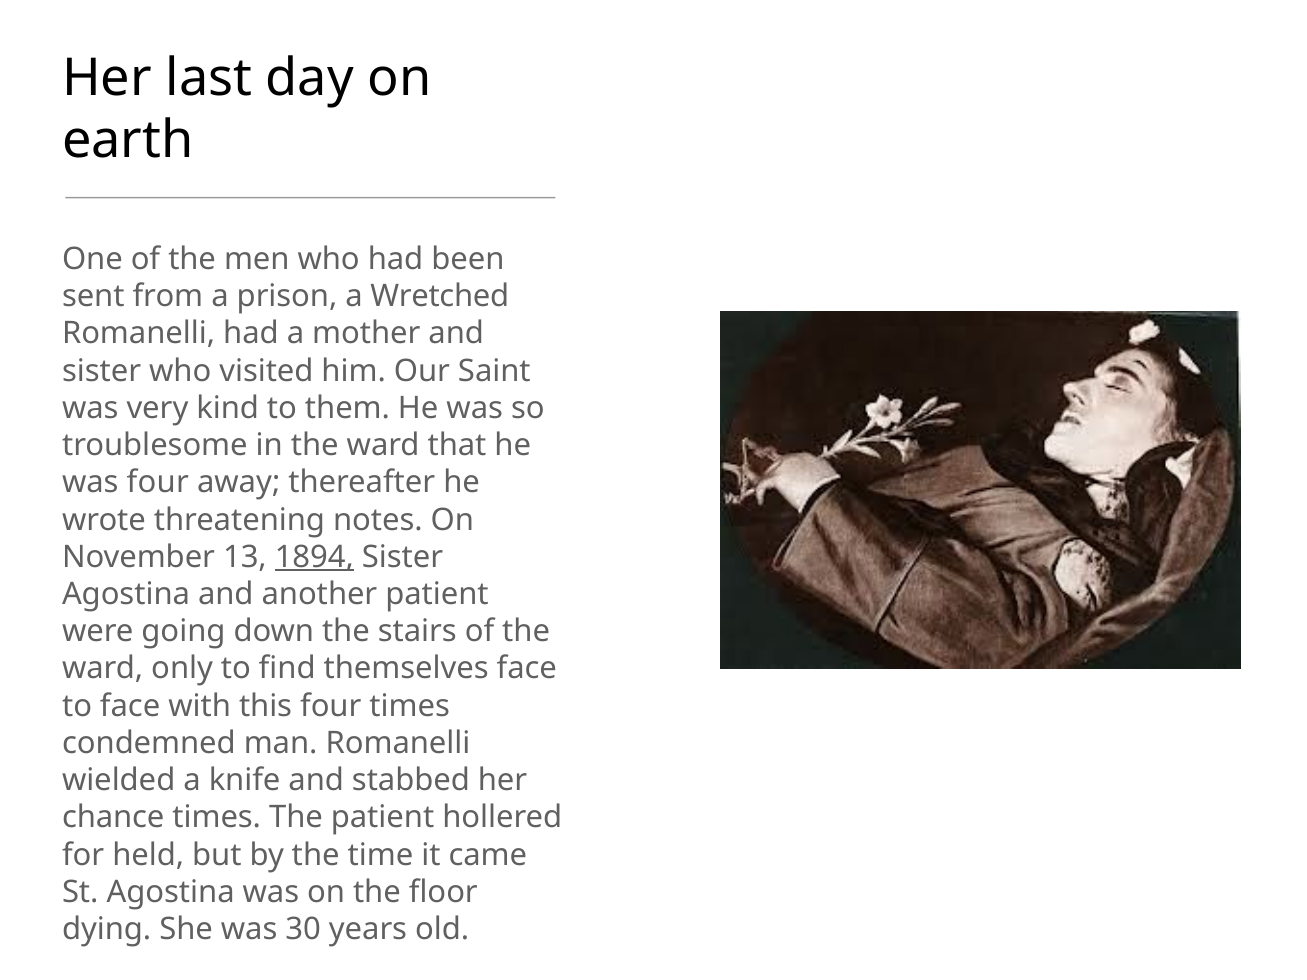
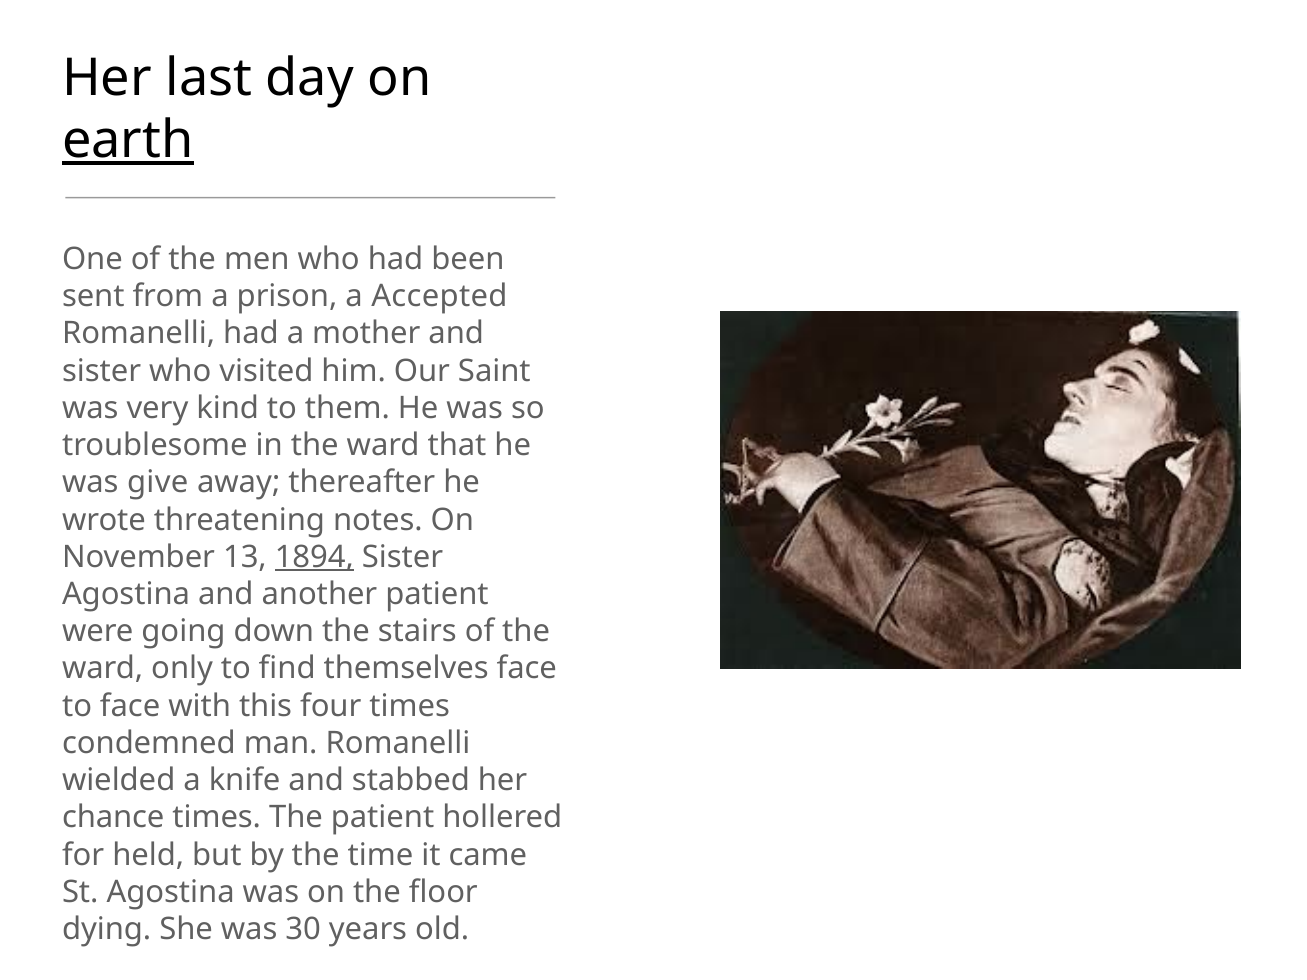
earth underline: none -> present
Wretched: Wretched -> Accepted
was four: four -> give
